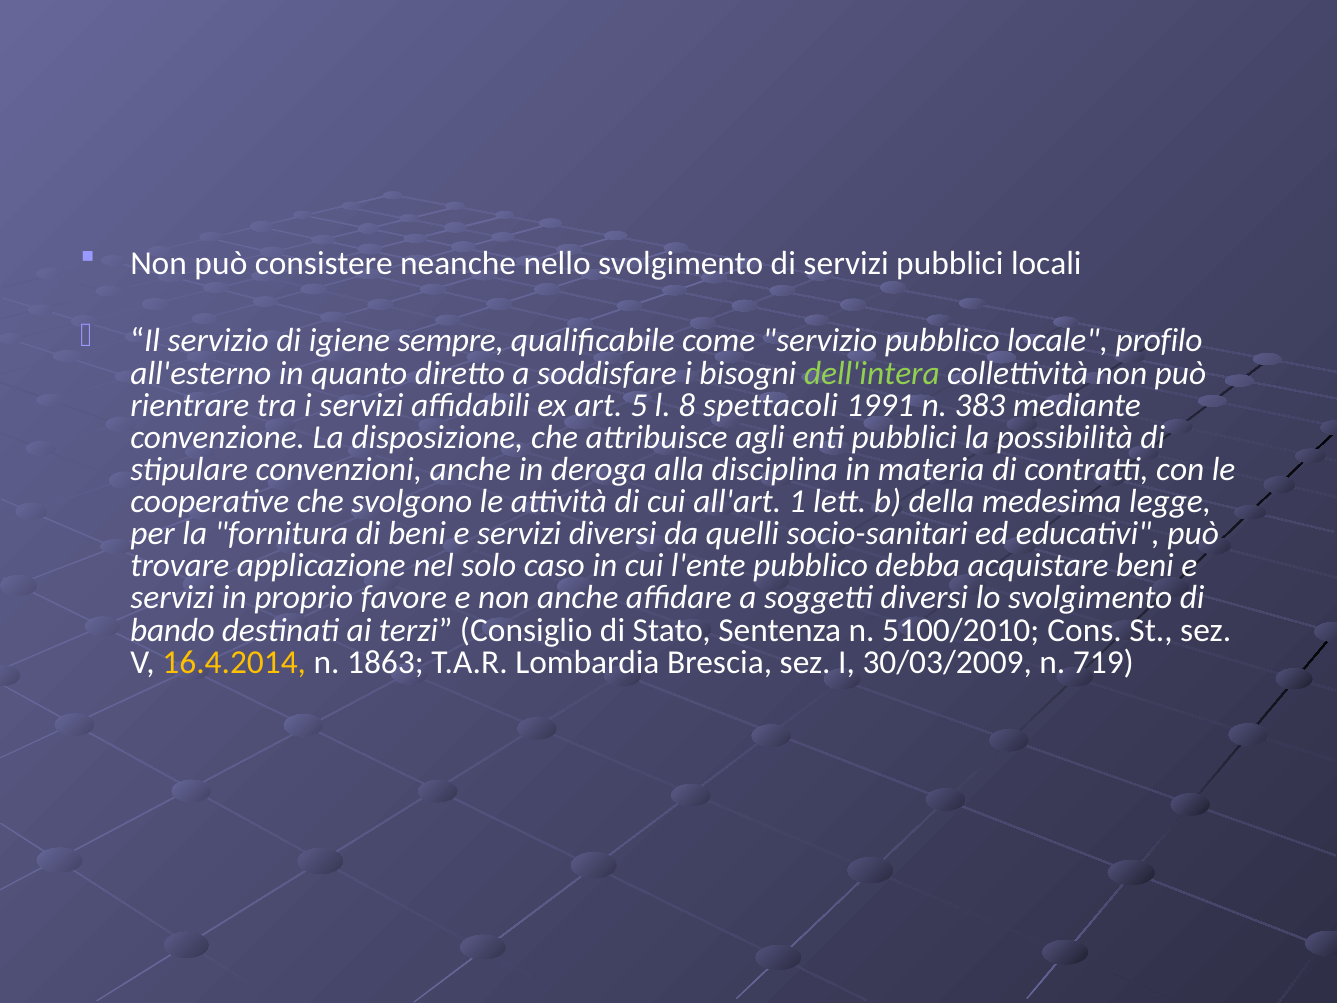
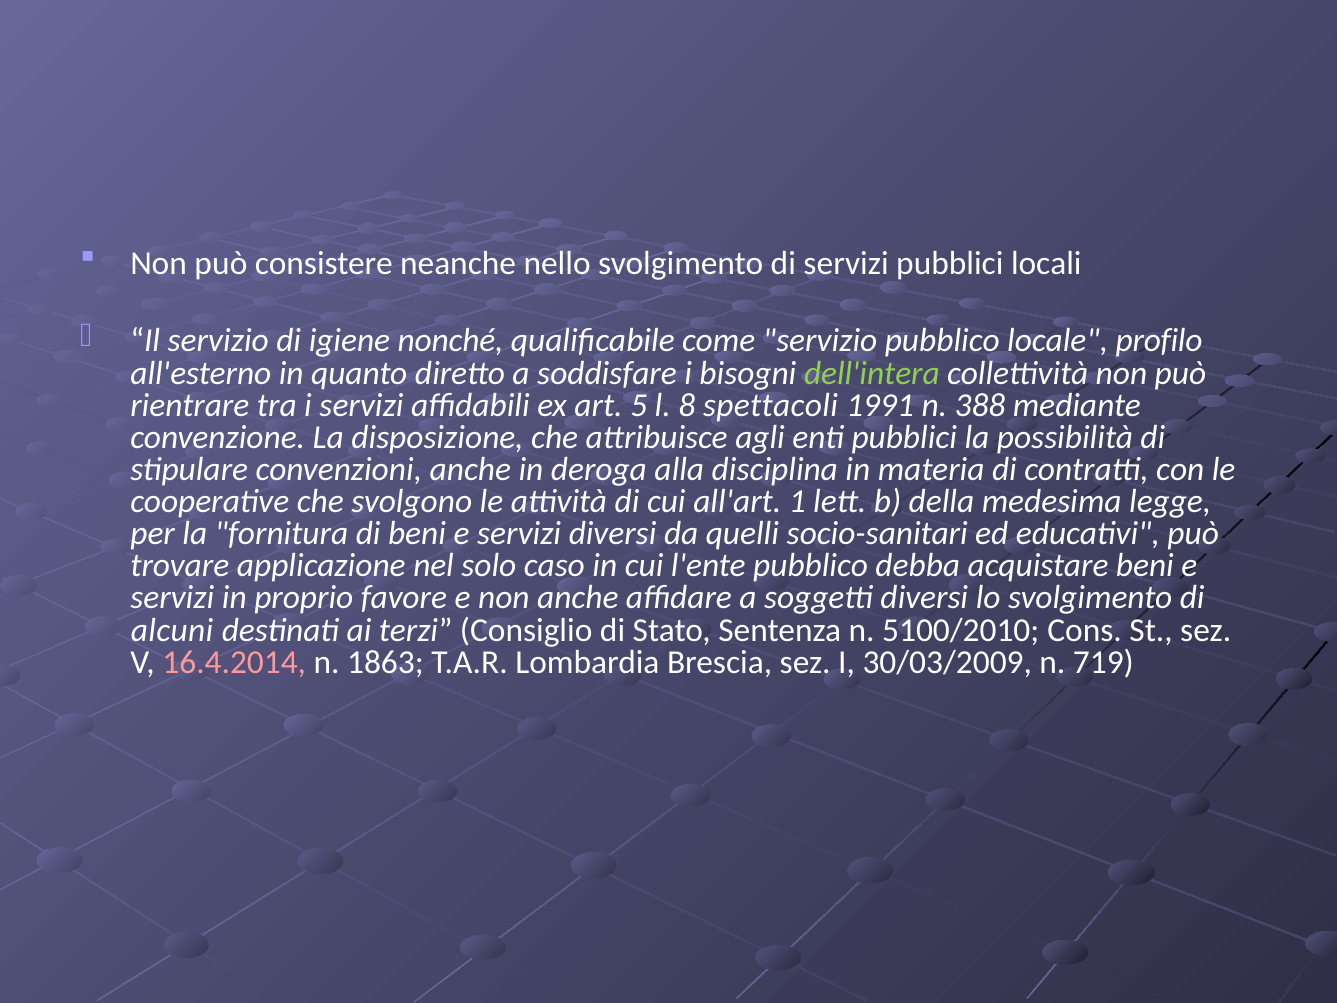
sempre: sempre -> nonché
383: 383 -> 388
bando: bando -> alcuni
16.4.2014 colour: yellow -> pink
